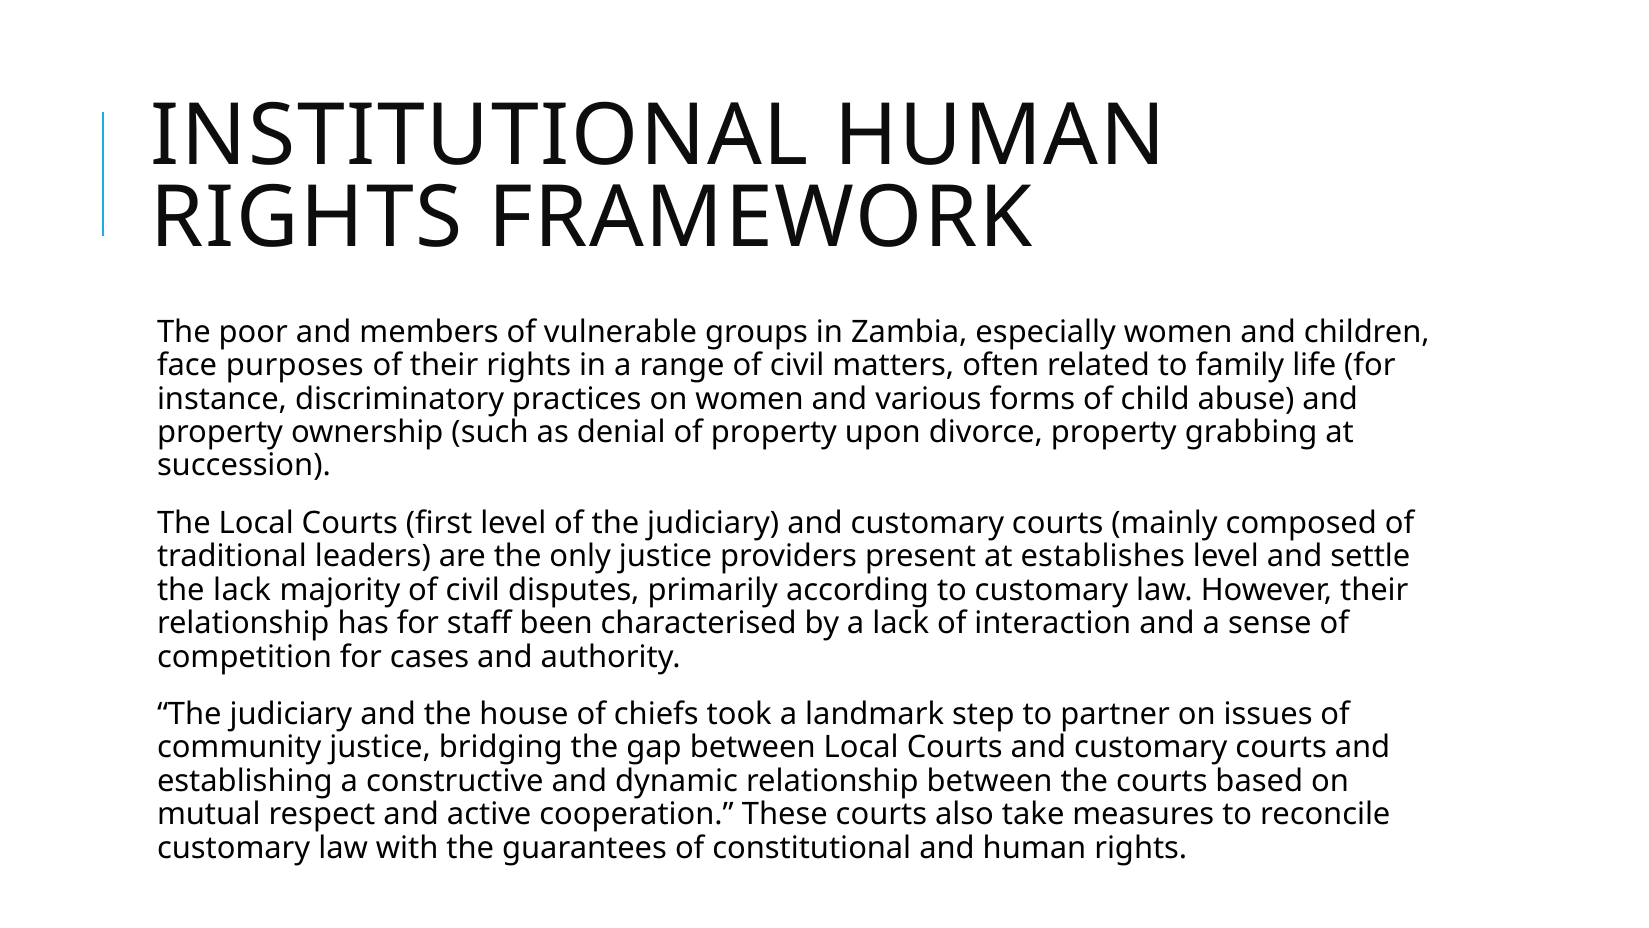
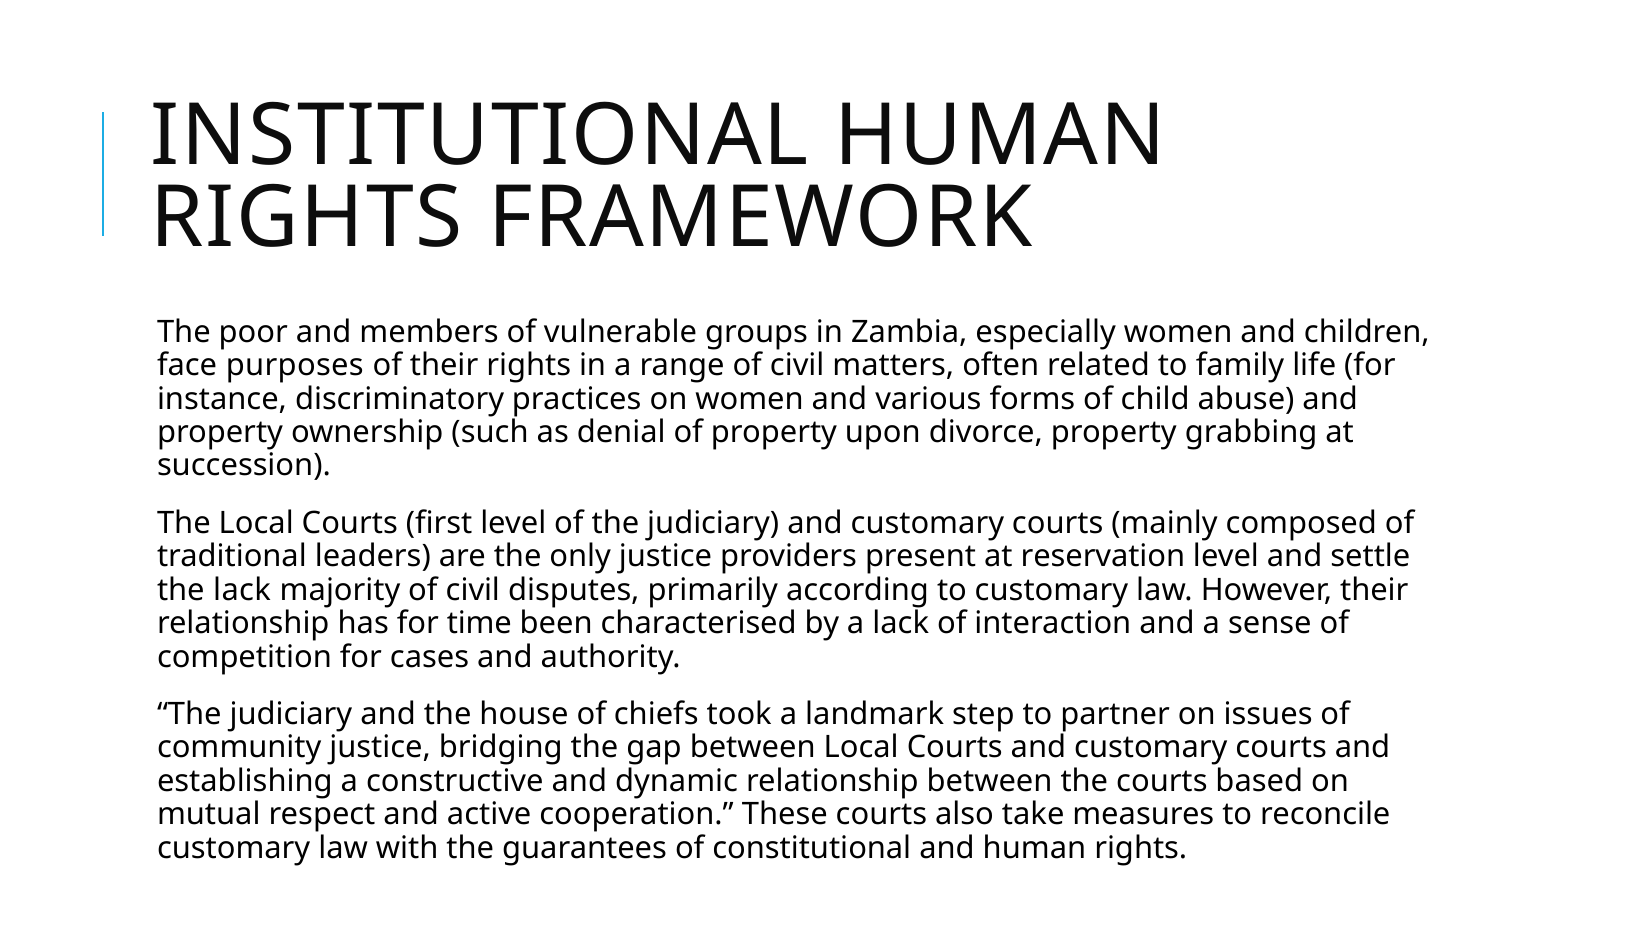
establishes: establishes -> reservation
staff: staff -> time
